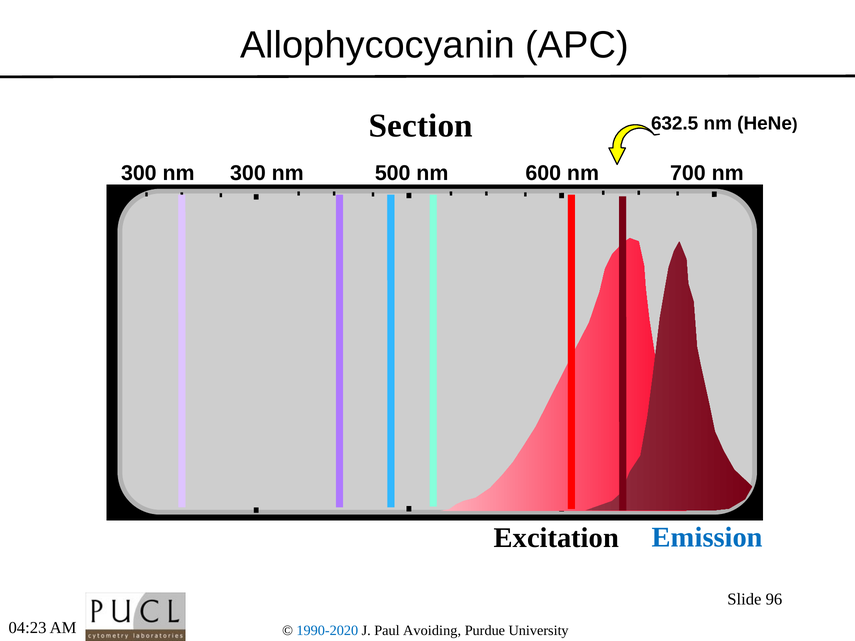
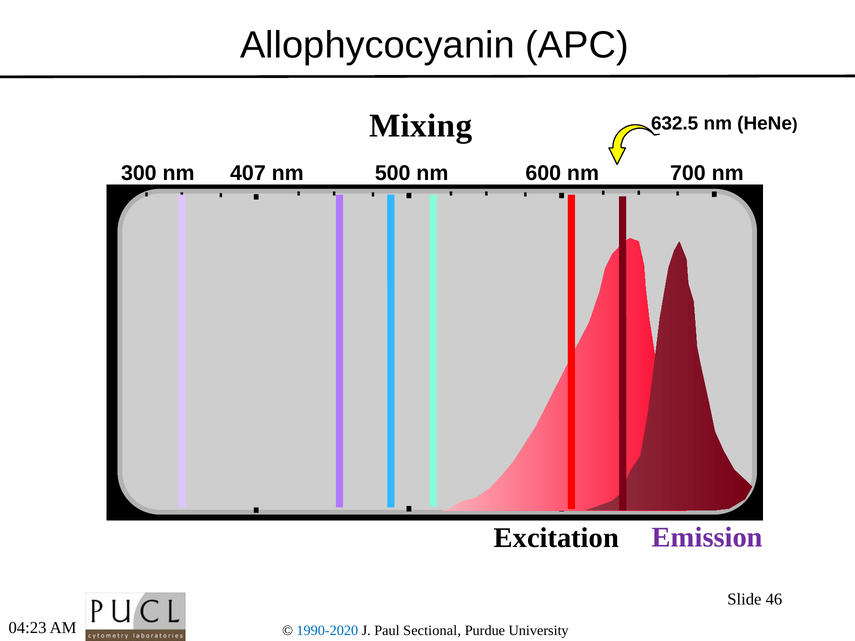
Section: Section -> Mixing
nm 300: 300 -> 407
Emission colour: blue -> purple
96: 96 -> 46
Avoiding: Avoiding -> Sectional
